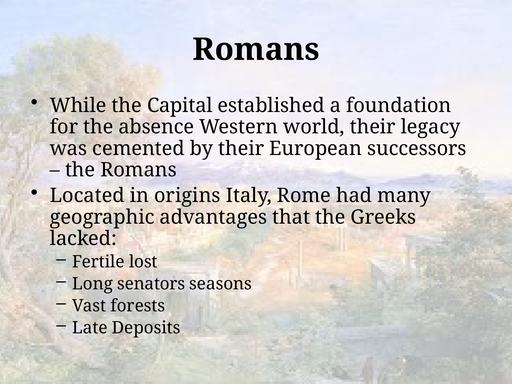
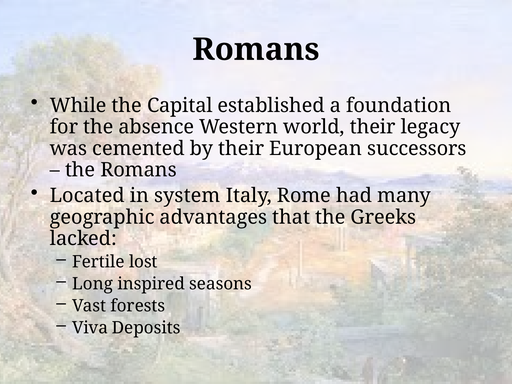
origins: origins -> system
senators: senators -> inspired
Late: Late -> Viva
